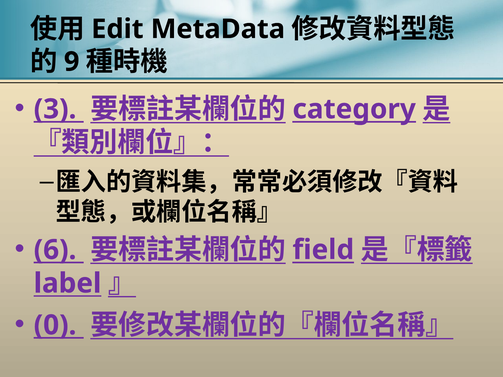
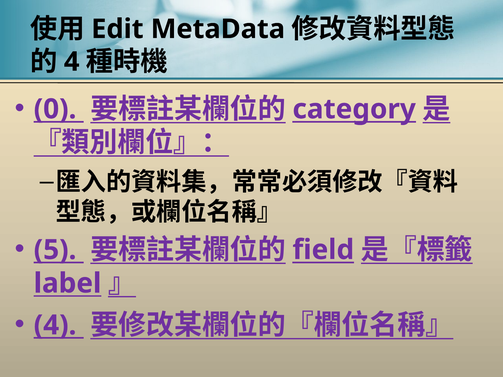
9 at (72, 62): 9 -> 4
3: 3 -> 0
6: 6 -> 5
0 at (55, 325): 0 -> 4
